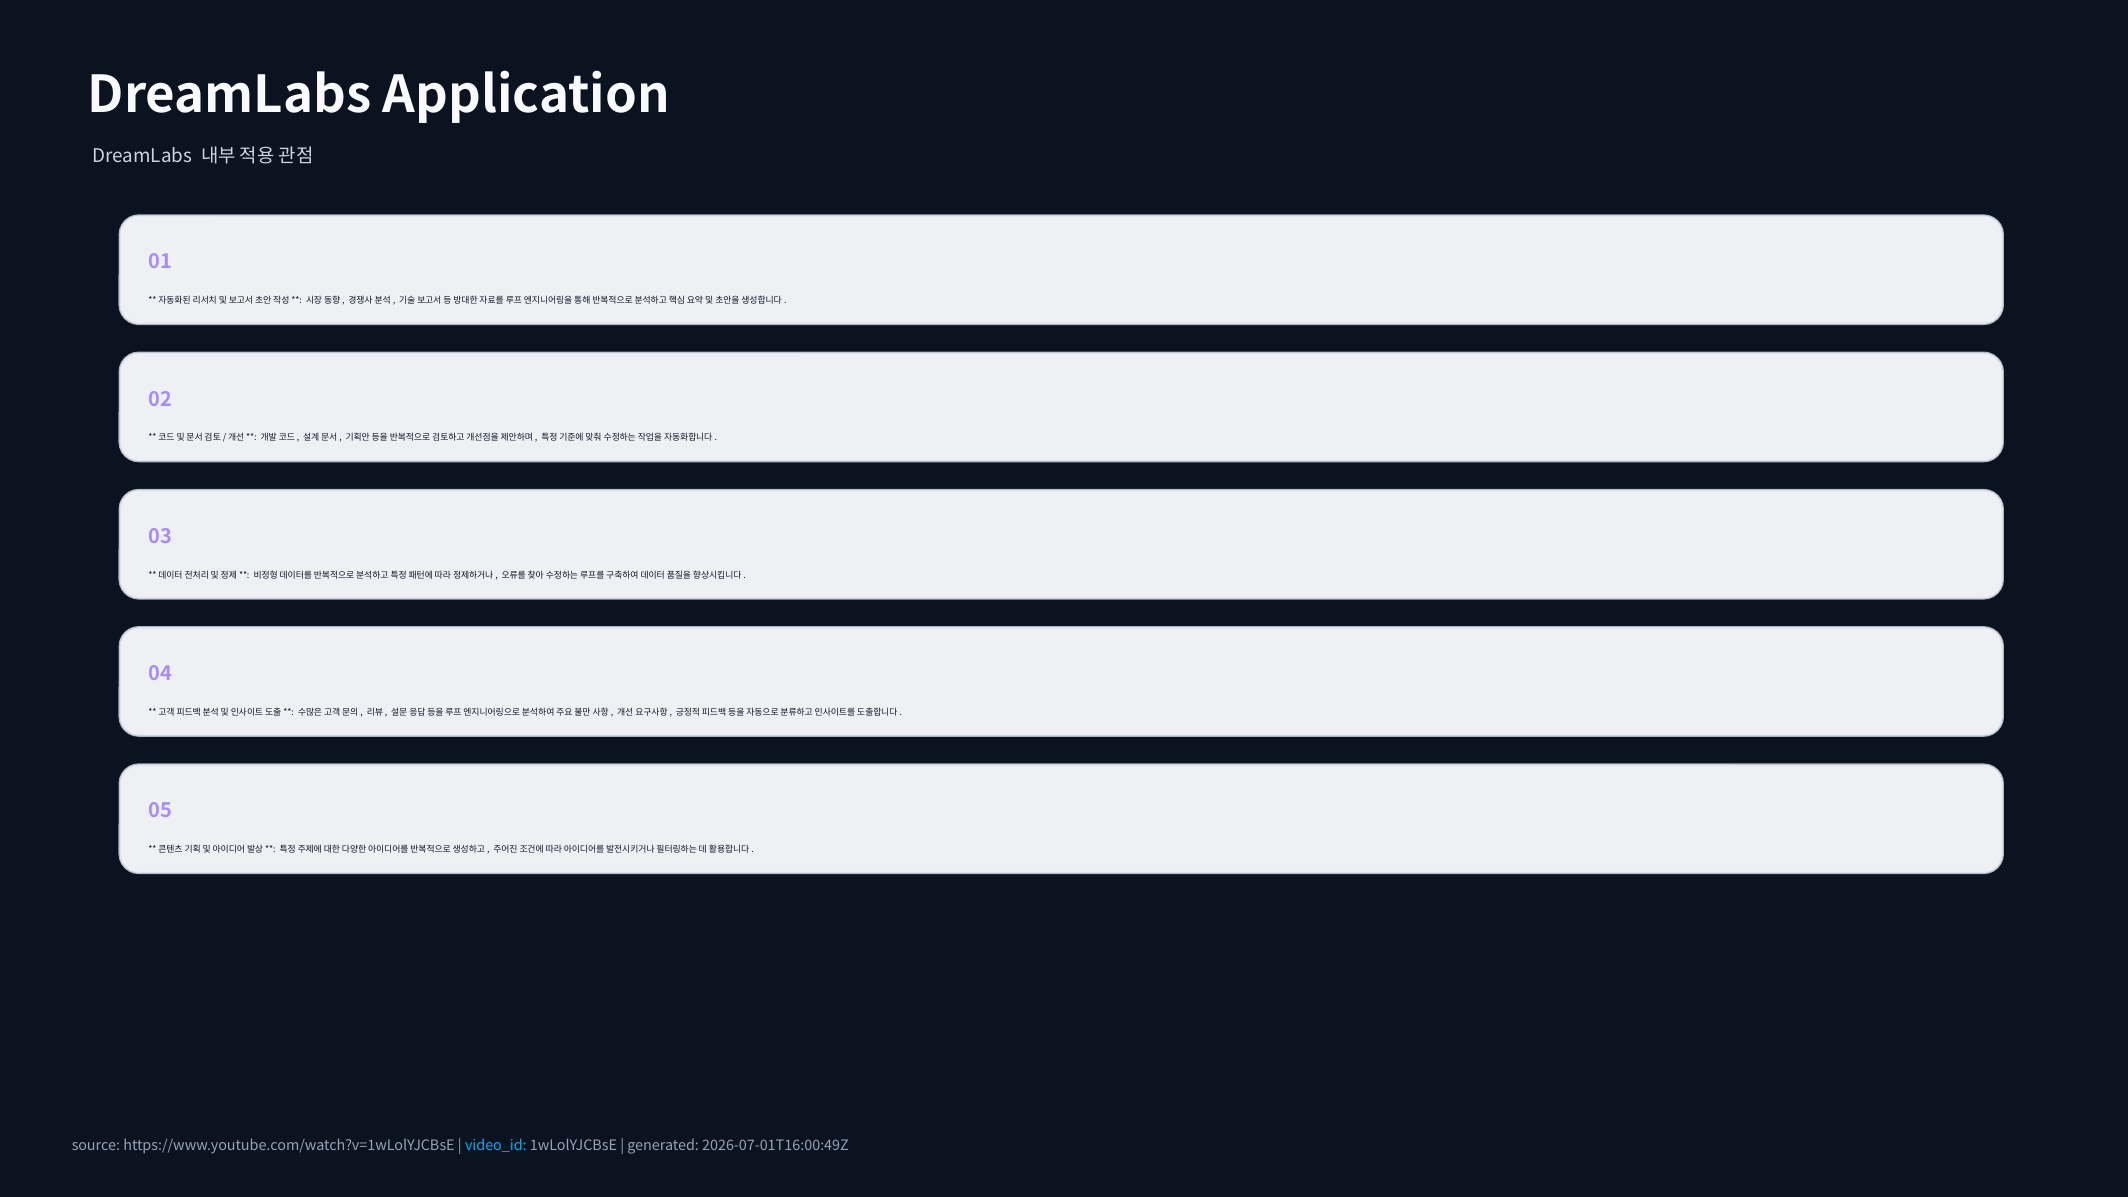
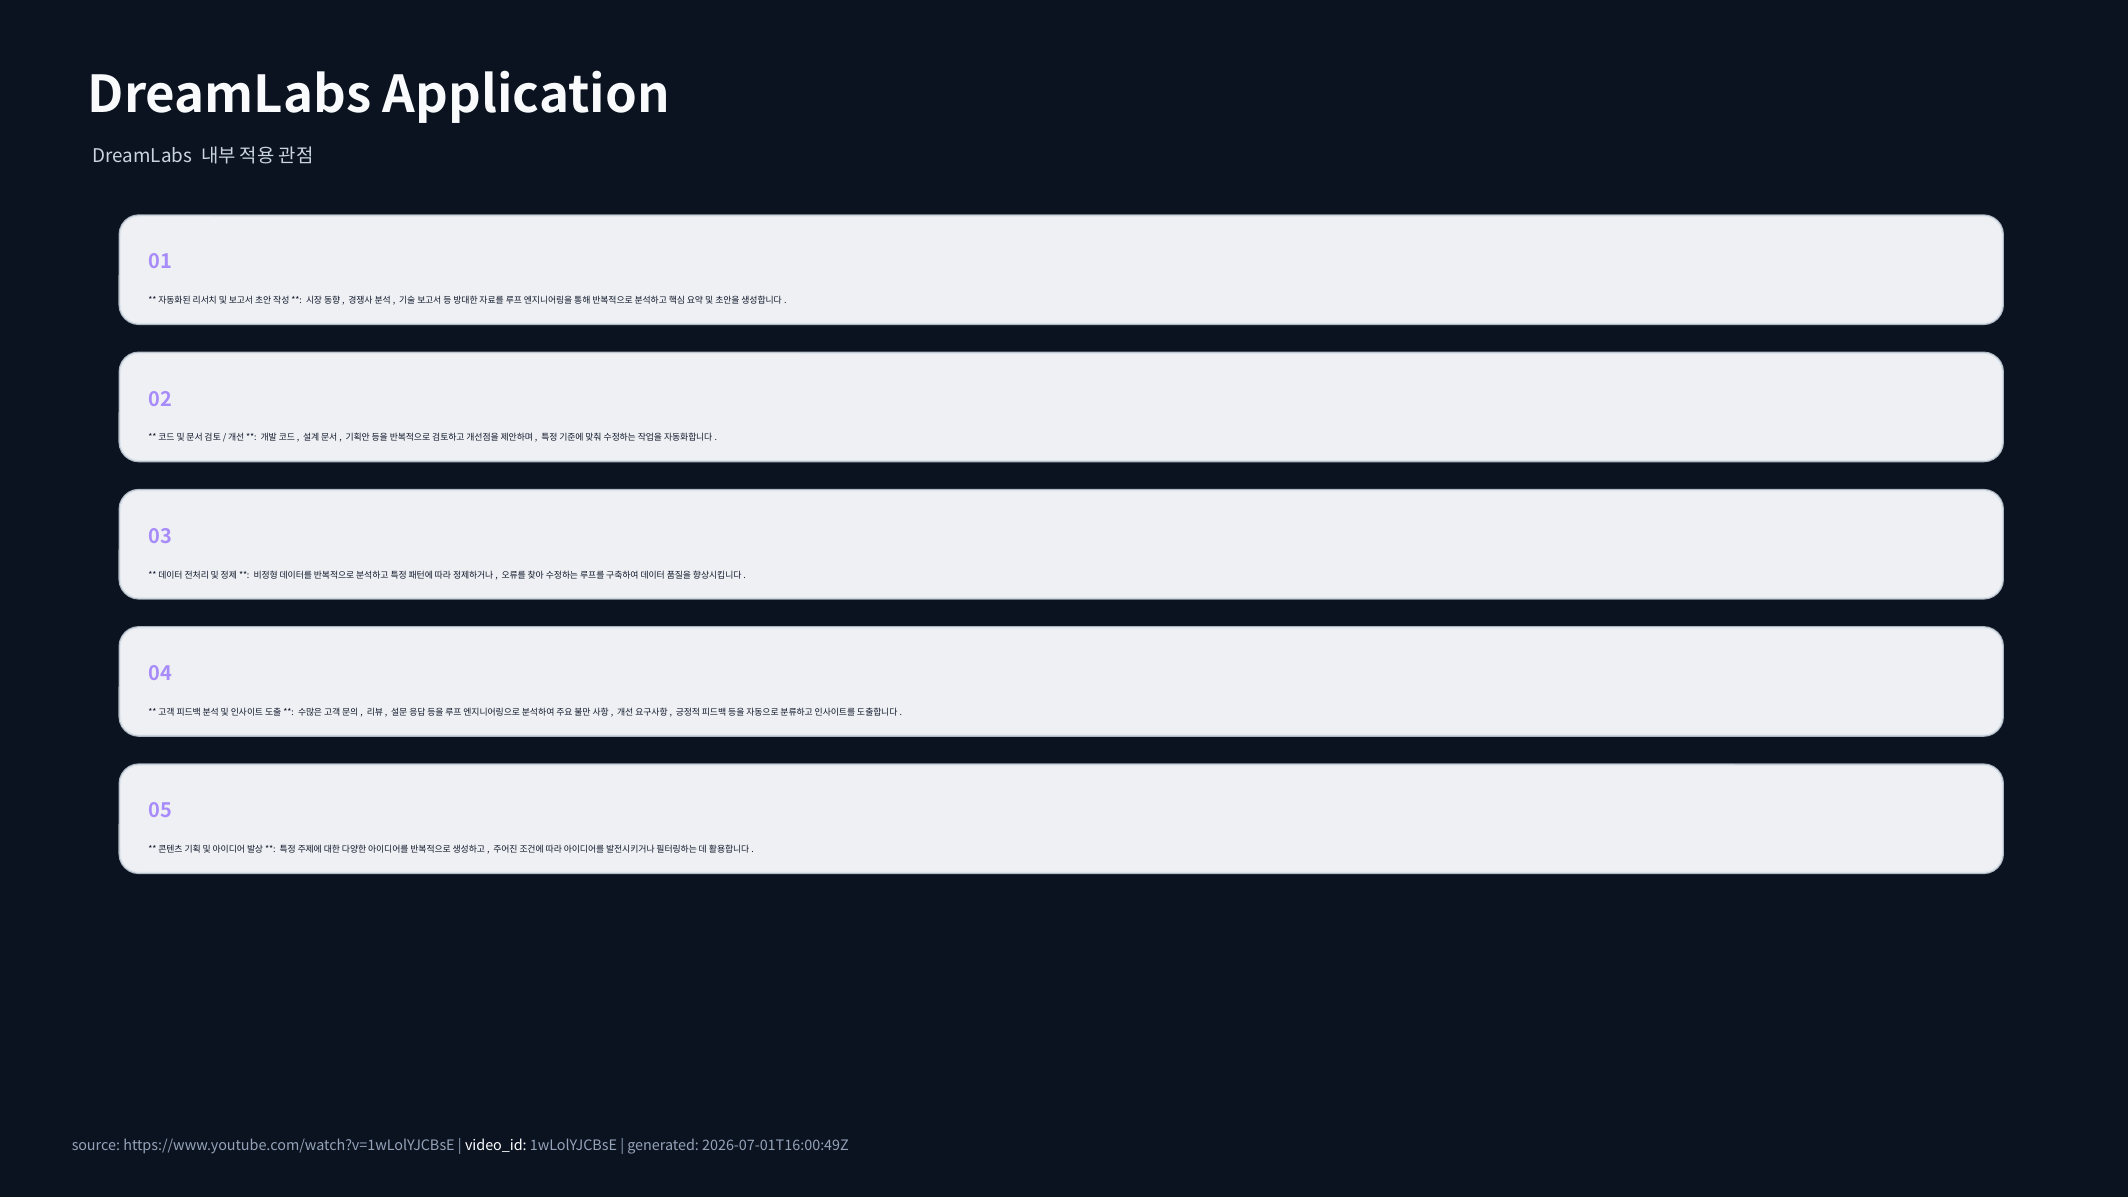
video_id colour: light blue -> white
